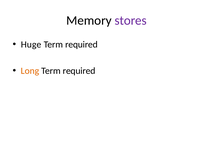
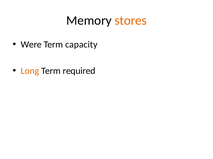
stores colour: purple -> orange
Huge: Huge -> Were
required at (81, 45): required -> capacity
